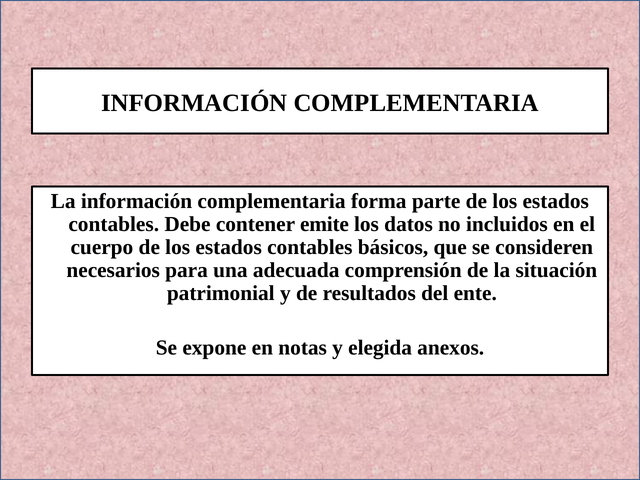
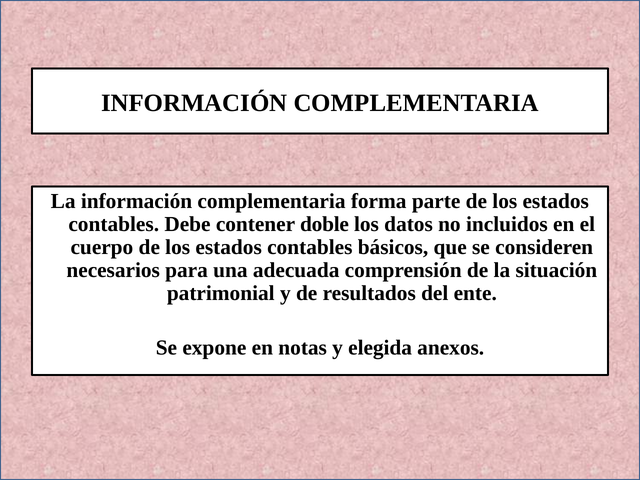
emite: emite -> doble
